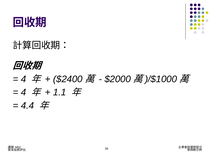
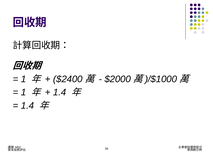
4 at (24, 79): 4 -> 1
4 at (24, 92): 4 -> 1
1.1 at (60, 92): 1.1 -> 1.4
4.4 at (28, 105): 4.4 -> 1.4
